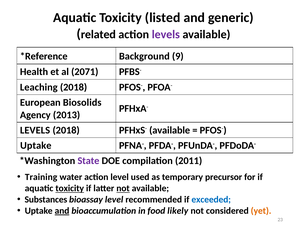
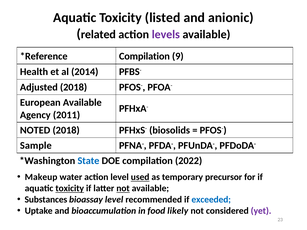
generic: generic -> anionic
Background at (144, 56): Background -> Compilation
2071: 2071 -> 2014
Leaching: Leaching -> Adjusted
European Biosolids: Biosolids -> Available
2013: 2013 -> 2011
LEVELS at (35, 130): LEVELS -> NOTED
PFHxS- available: available -> biosolids
Uptake at (36, 146): Uptake -> Sample
State colour: purple -> blue
2011: 2011 -> 2022
Training: Training -> Makeup
used underline: none -> present
and at (62, 211) underline: present -> none
yet colour: orange -> purple
